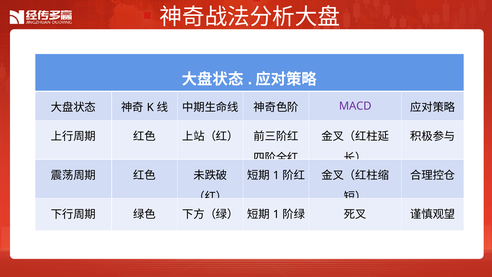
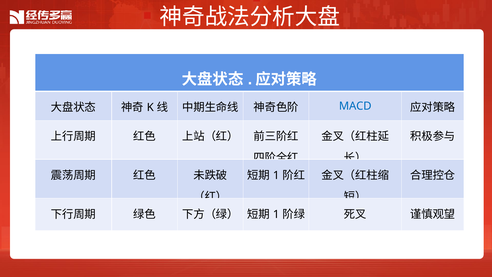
MACD colour: purple -> blue
